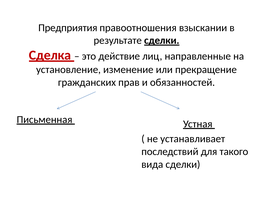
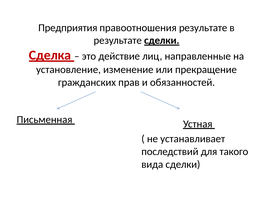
правоотношения взыскании: взыскании -> результате
